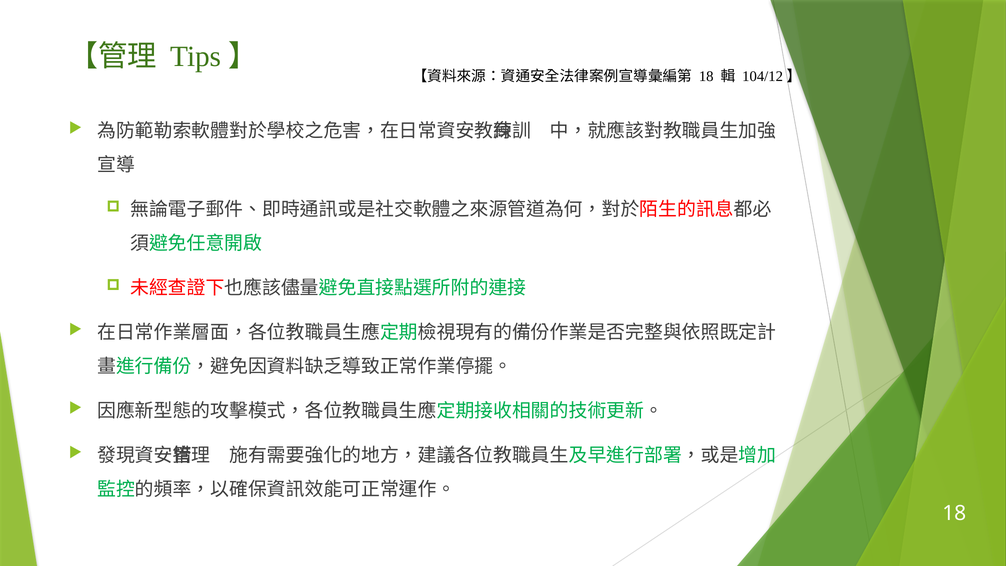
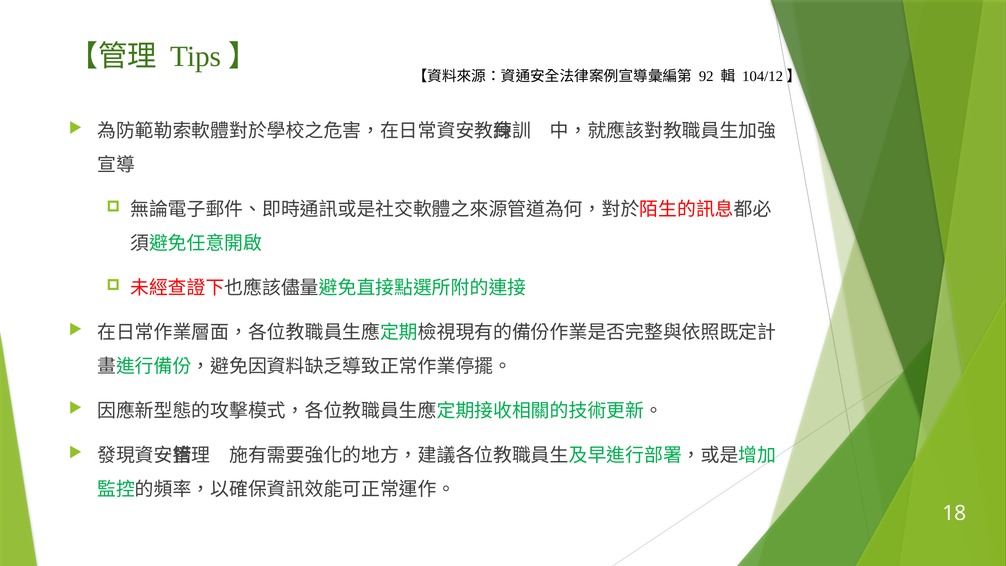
18 at (706, 76): 18 -> 92
